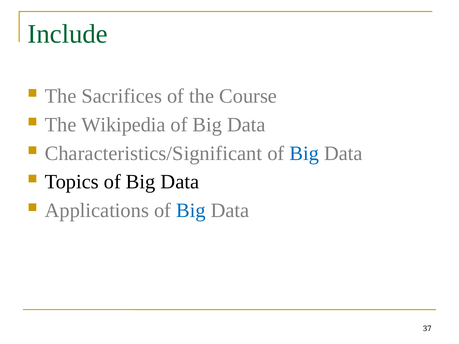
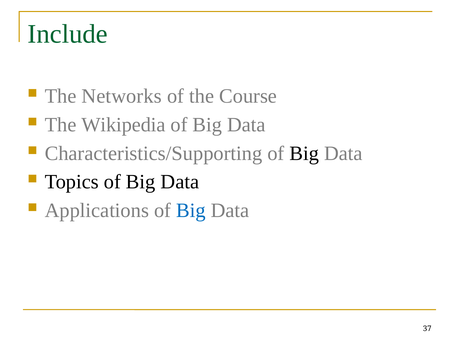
Sacrifices: Sacrifices -> Networks
Characteristics/Significant: Characteristics/Significant -> Characteristics/Supporting
Big at (304, 153) colour: blue -> black
